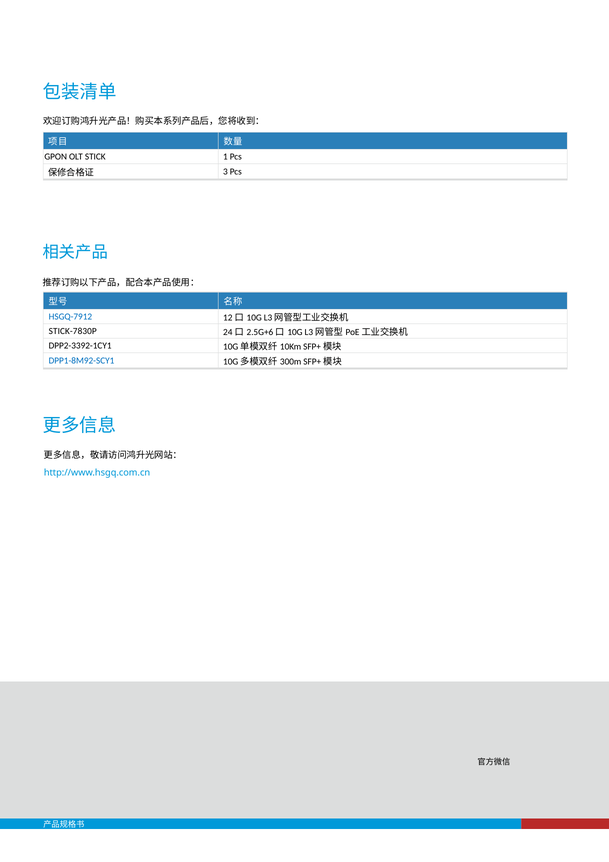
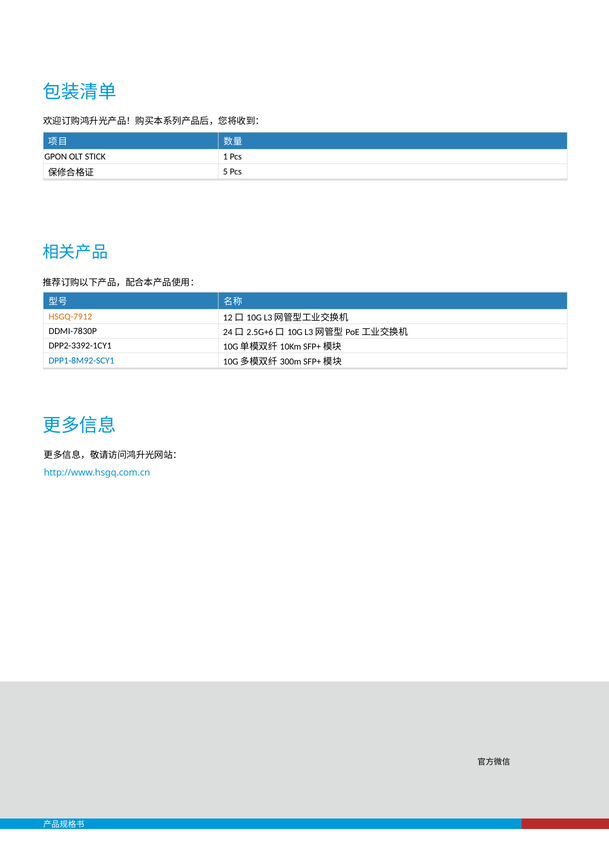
3: 3 -> 5
HSGQ-7912 colour: blue -> orange
STICK-7830P: STICK-7830P -> DDMI-7830P
